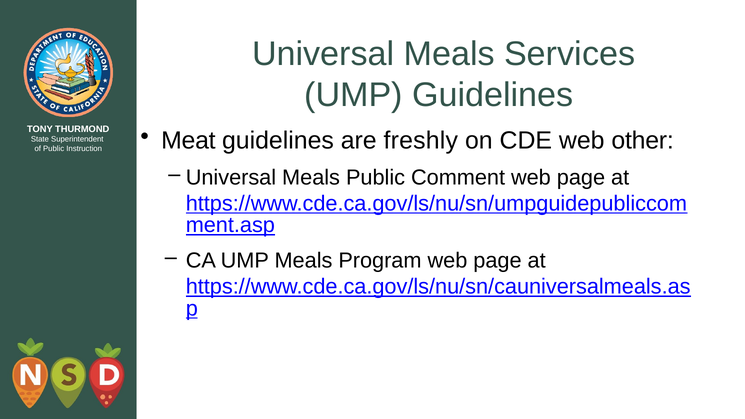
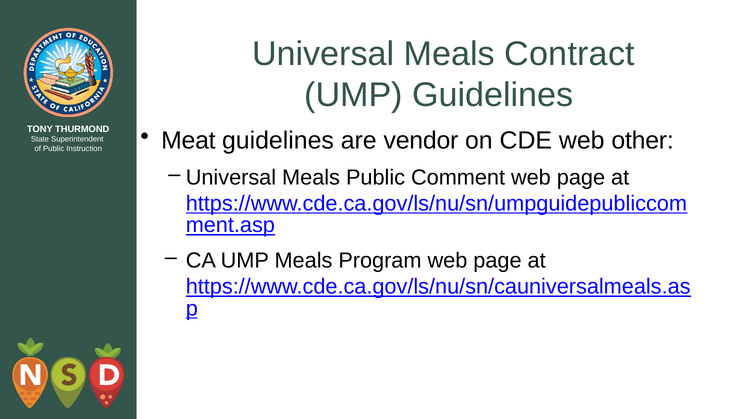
Services: Services -> Contract
freshly: freshly -> vendor
